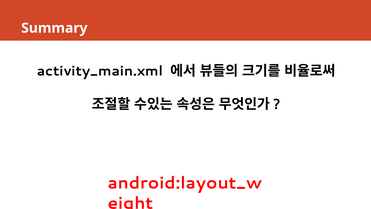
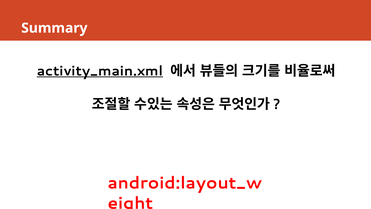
activity_main.xml underline: none -> present
